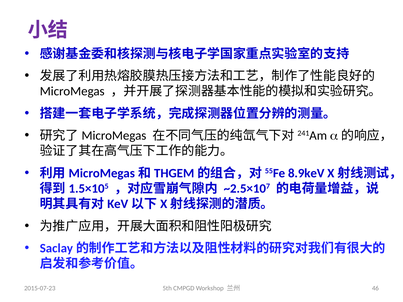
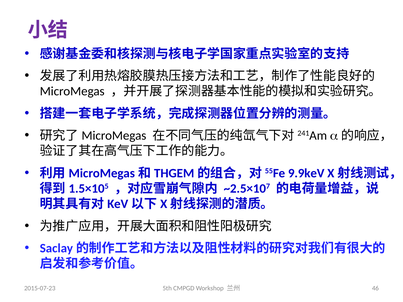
8.9keV: 8.9keV -> 9.9keV
